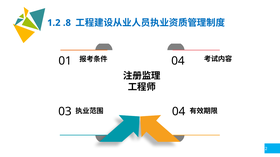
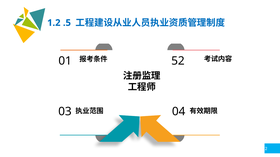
.8: .8 -> .5
01 04: 04 -> 52
